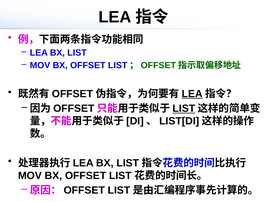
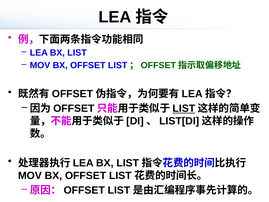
LEA at (192, 94) underline: present -> none
